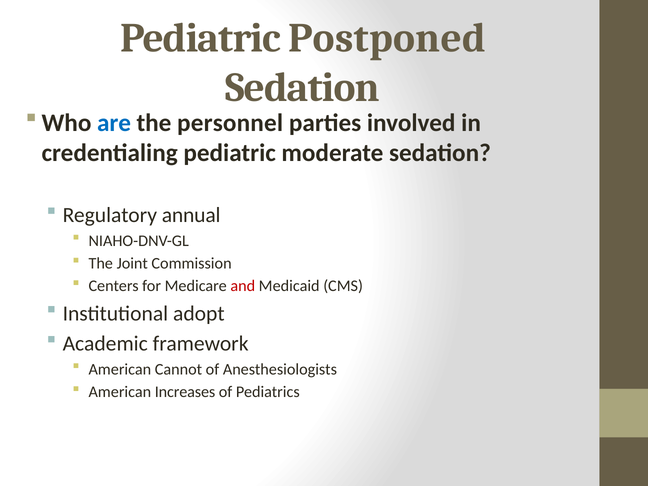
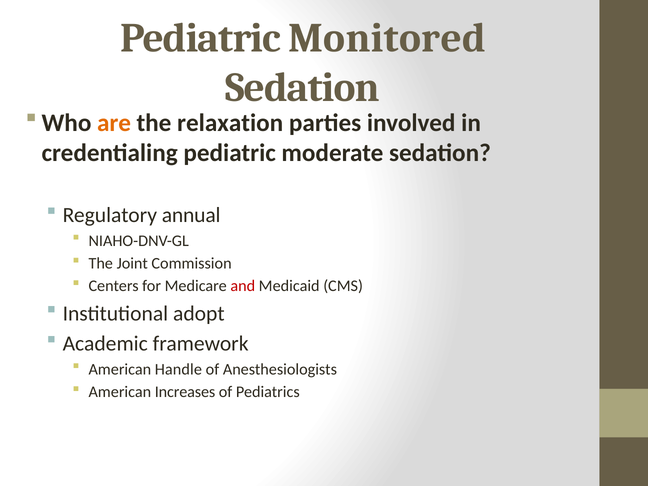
Postponed: Postponed -> Monitored
are colour: blue -> orange
personnel: personnel -> relaxation
Cannot: Cannot -> Handle
